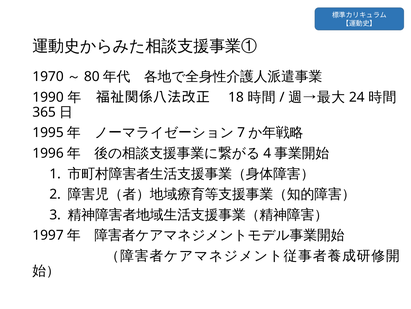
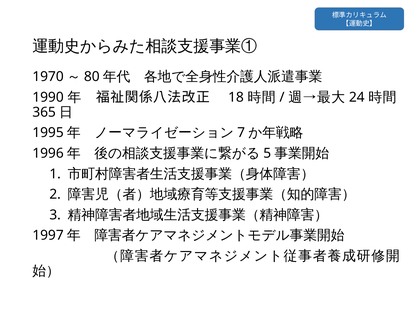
4: 4 -> 5
